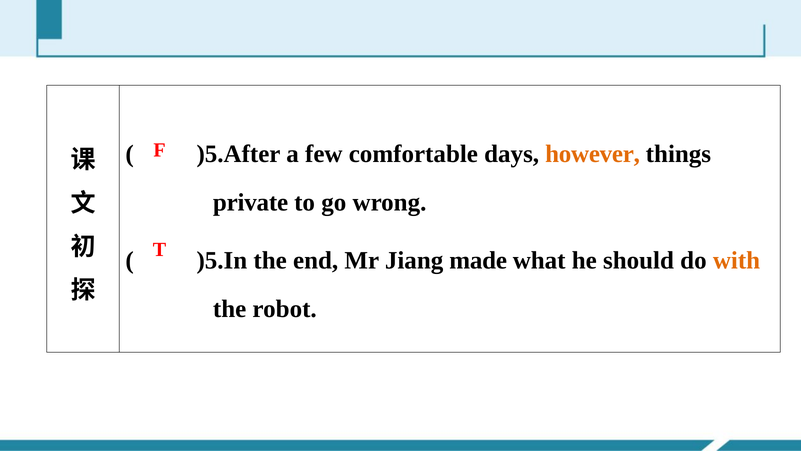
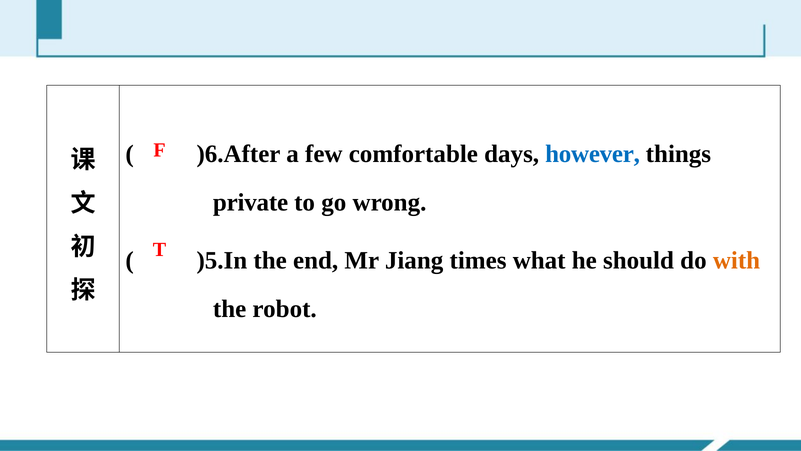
)5.After: )5.After -> )6.After
however colour: orange -> blue
made: made -> times
